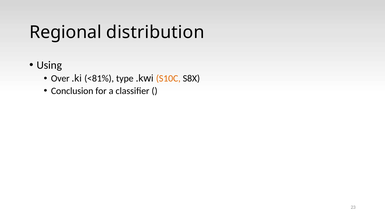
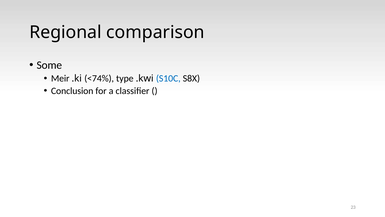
distribution: distribution -> comparison
Using: Using -> Some
Over: Over -> Meir
<81%: <81% -> <74%
S10C colour: orange -> blue
